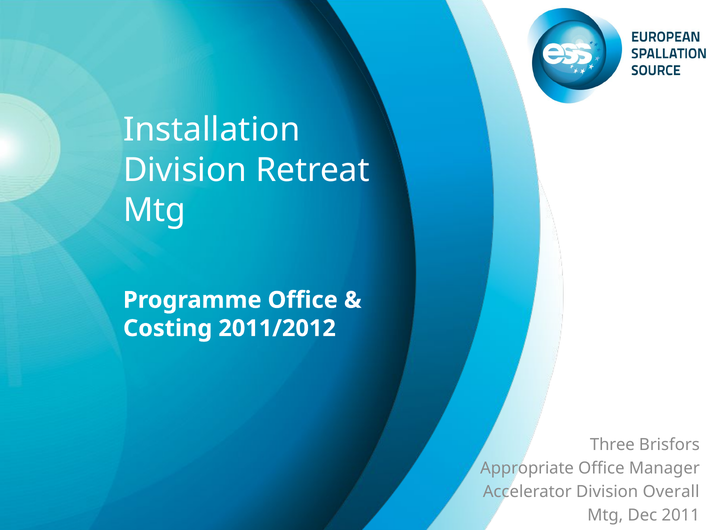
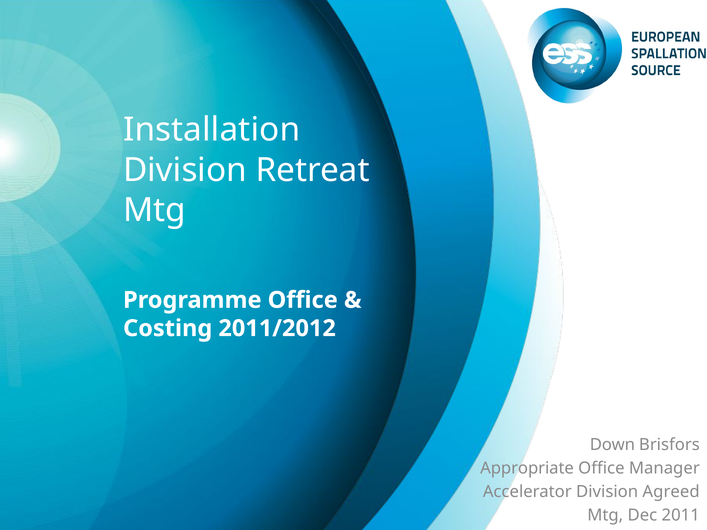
Three: Three -> Down
Overall: Overall -> Agreed
